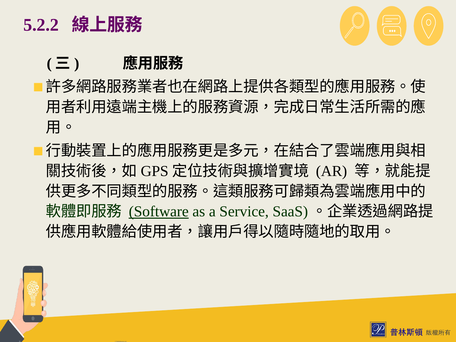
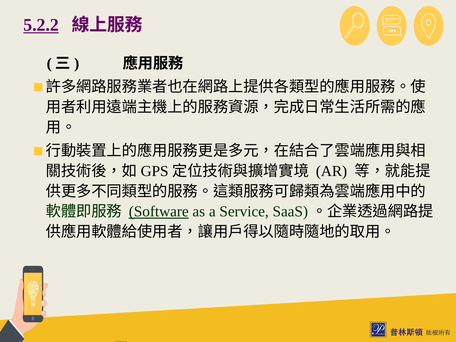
5.2.2 underline: none -> present
